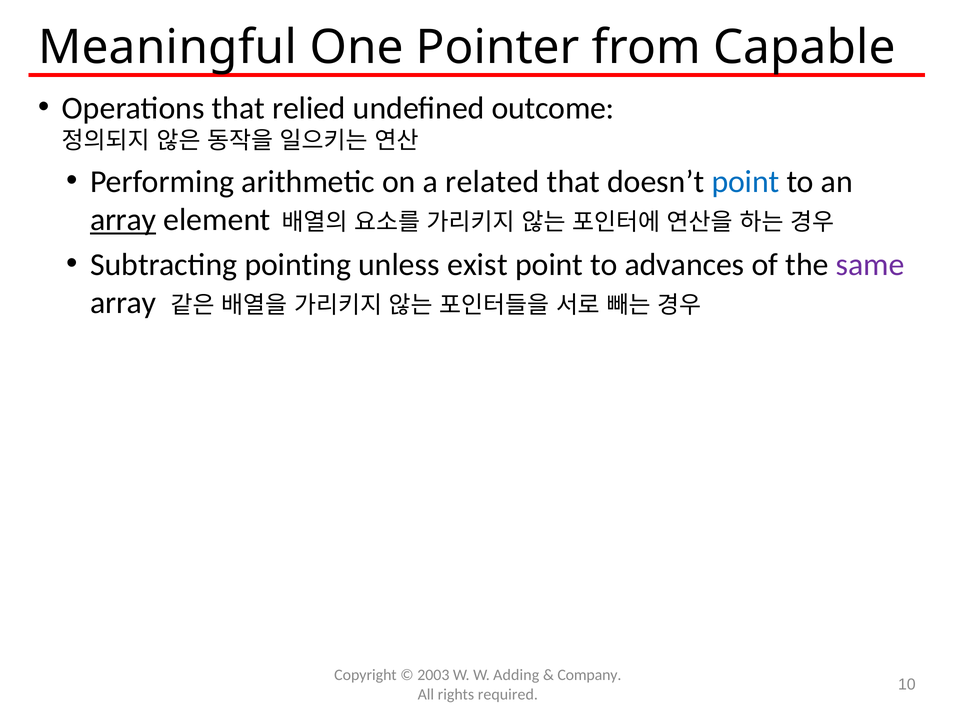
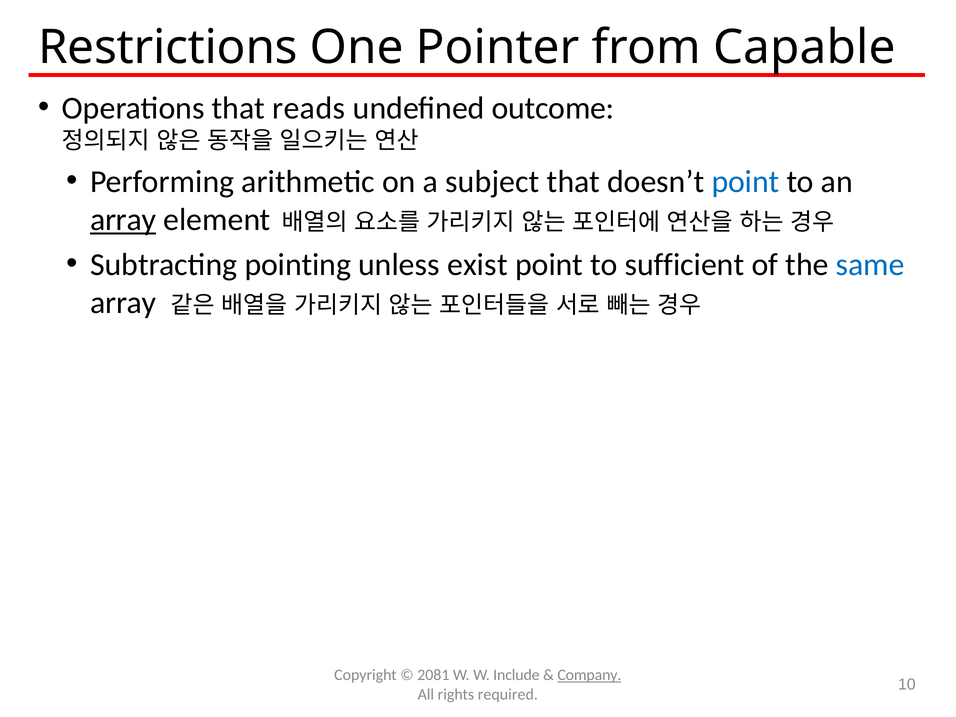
Meaningful: Meaningful -> Restrictions
relied: relied -> reads
related: related -> subject
advances: advances -> sufficient
same colour: purple -> blue
2003: 2003 -> 2081
Adding: Adding -> Include
Company underline: none -> present
